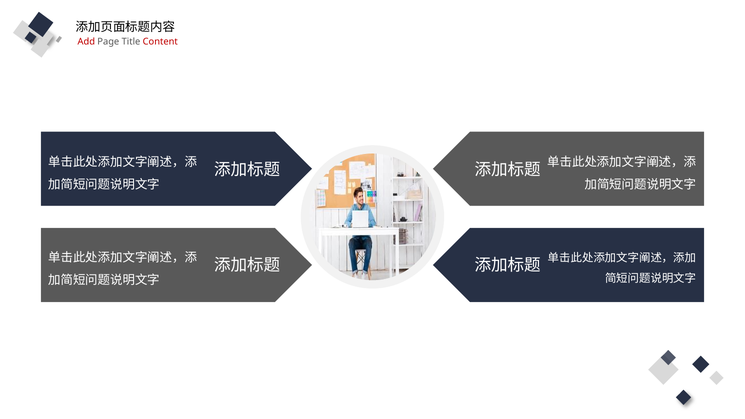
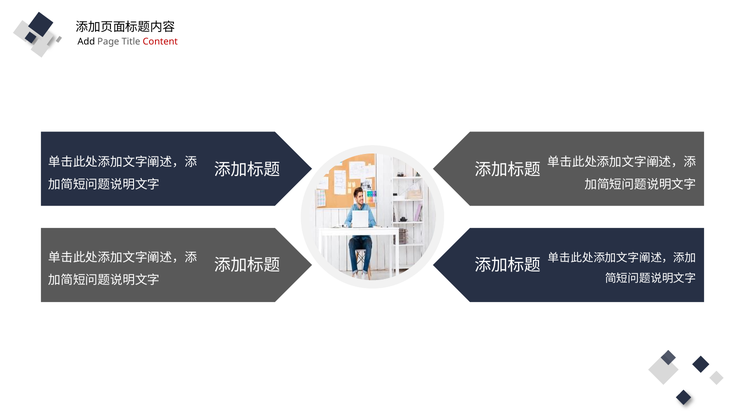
Add colour: red -> black
